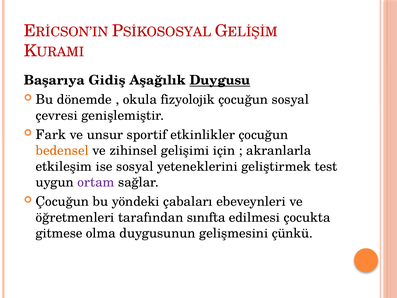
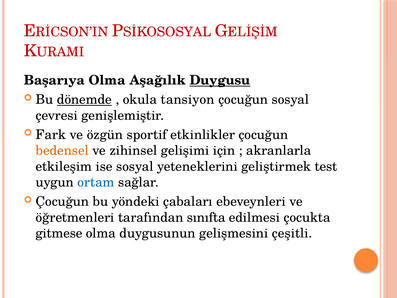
Başarıya Gidiş: Gidiş -> Olma
dönemde underline: none -> present
fizyolojik: fizyolojik -> tansiyon
unsur: unsur -> özgün
ortam colour: purple -> blue
çünkü: çünkü -> çeşitli
